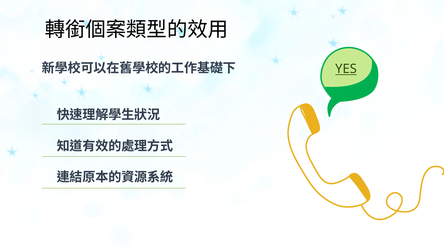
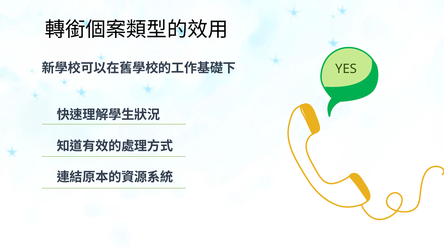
YES underline: present -> none
